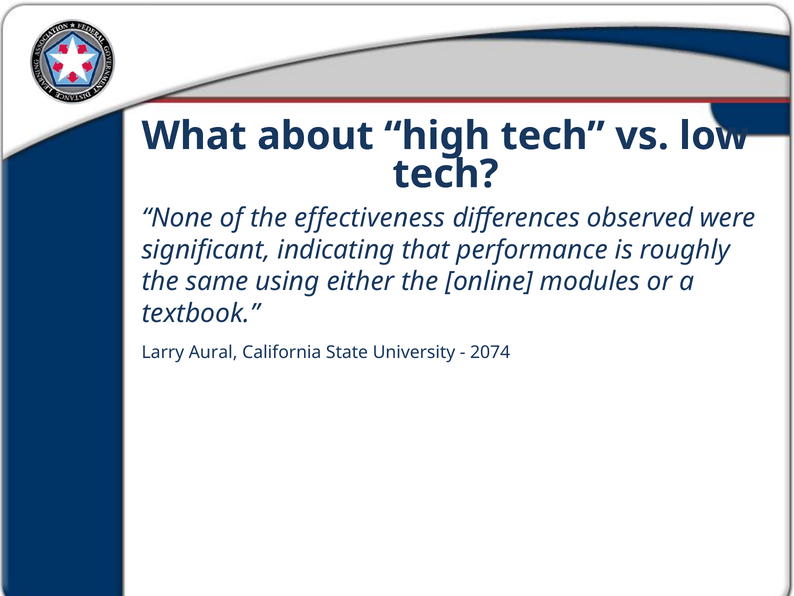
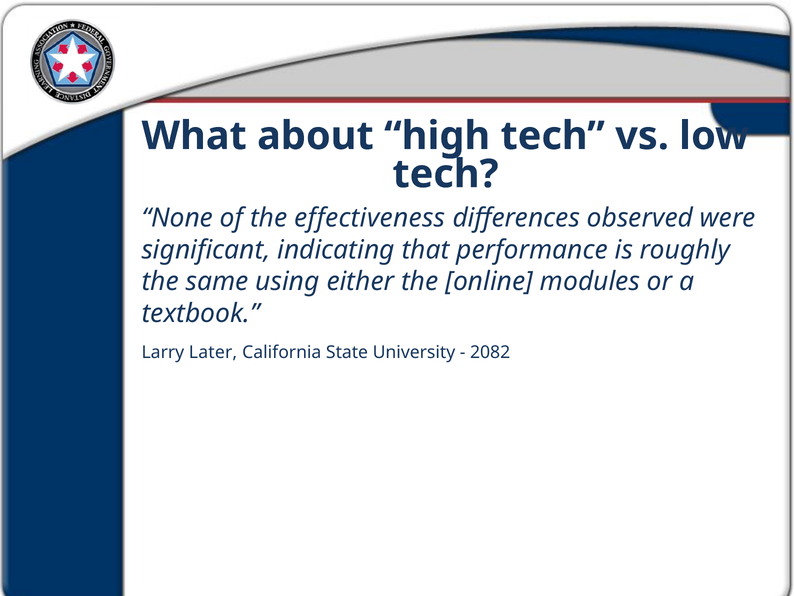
Aural: Aural -> Later
2074: 2074 -> 2082
